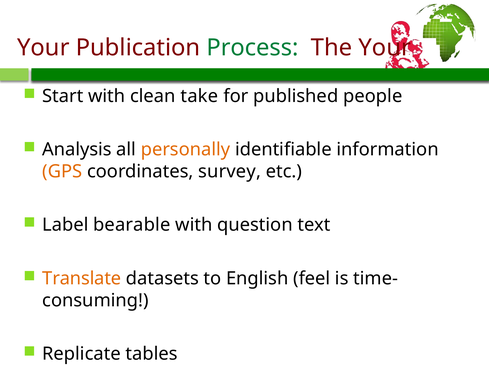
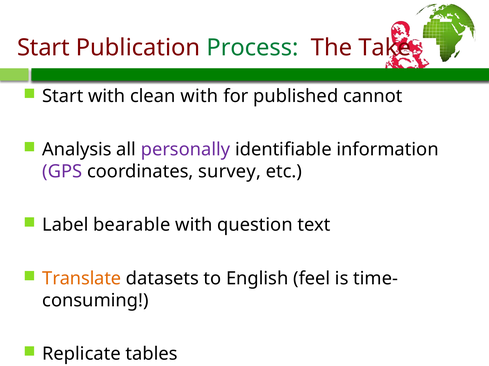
Your at (43, 48): Your -> Start
The Your: Your -> Take
clean take: take -> with
people: people -> cannot
personally colour: orange -> purple
GPS colour: orange -> purple
